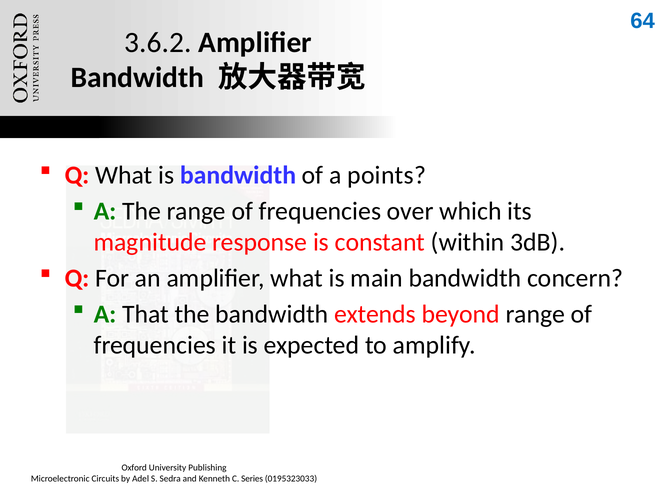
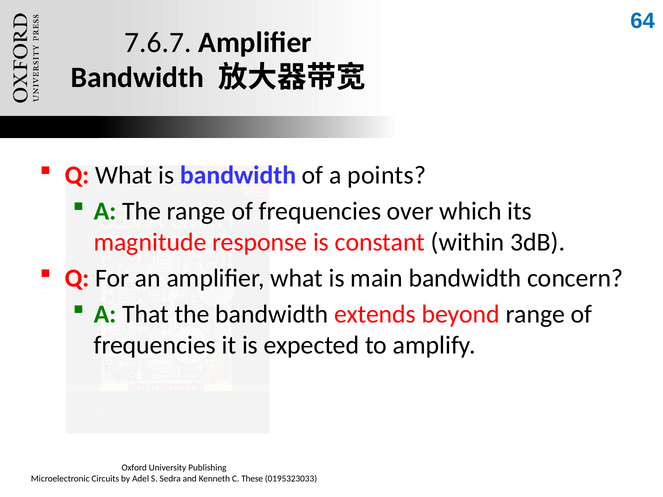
3.6.2: 3.6.2 -> 7.6.7
Series: Series -> These
